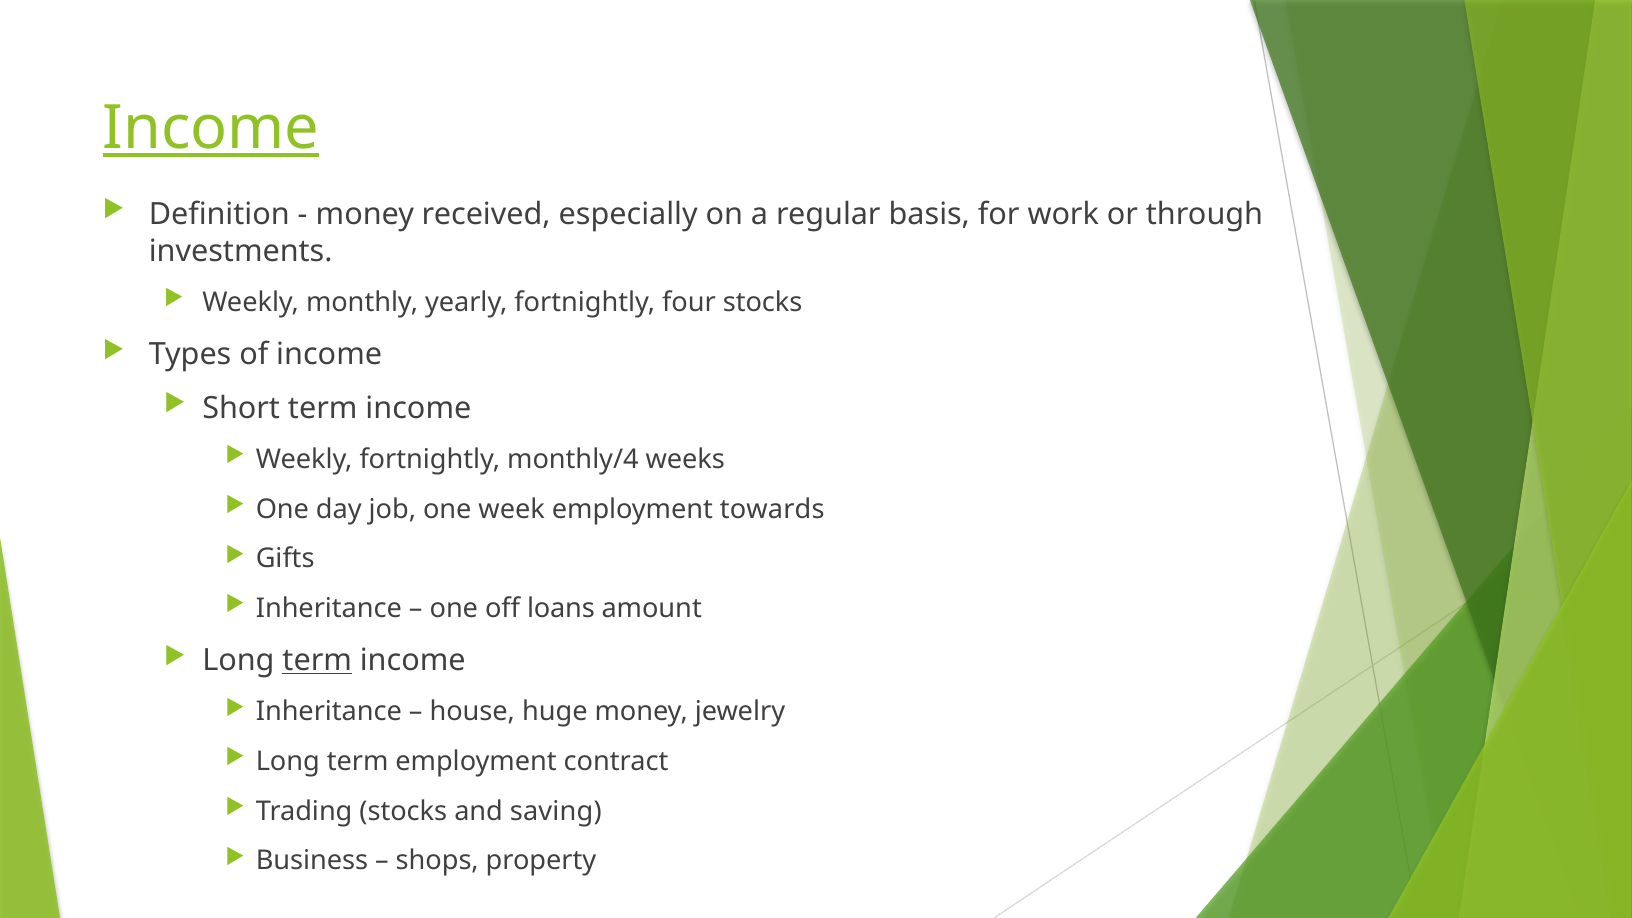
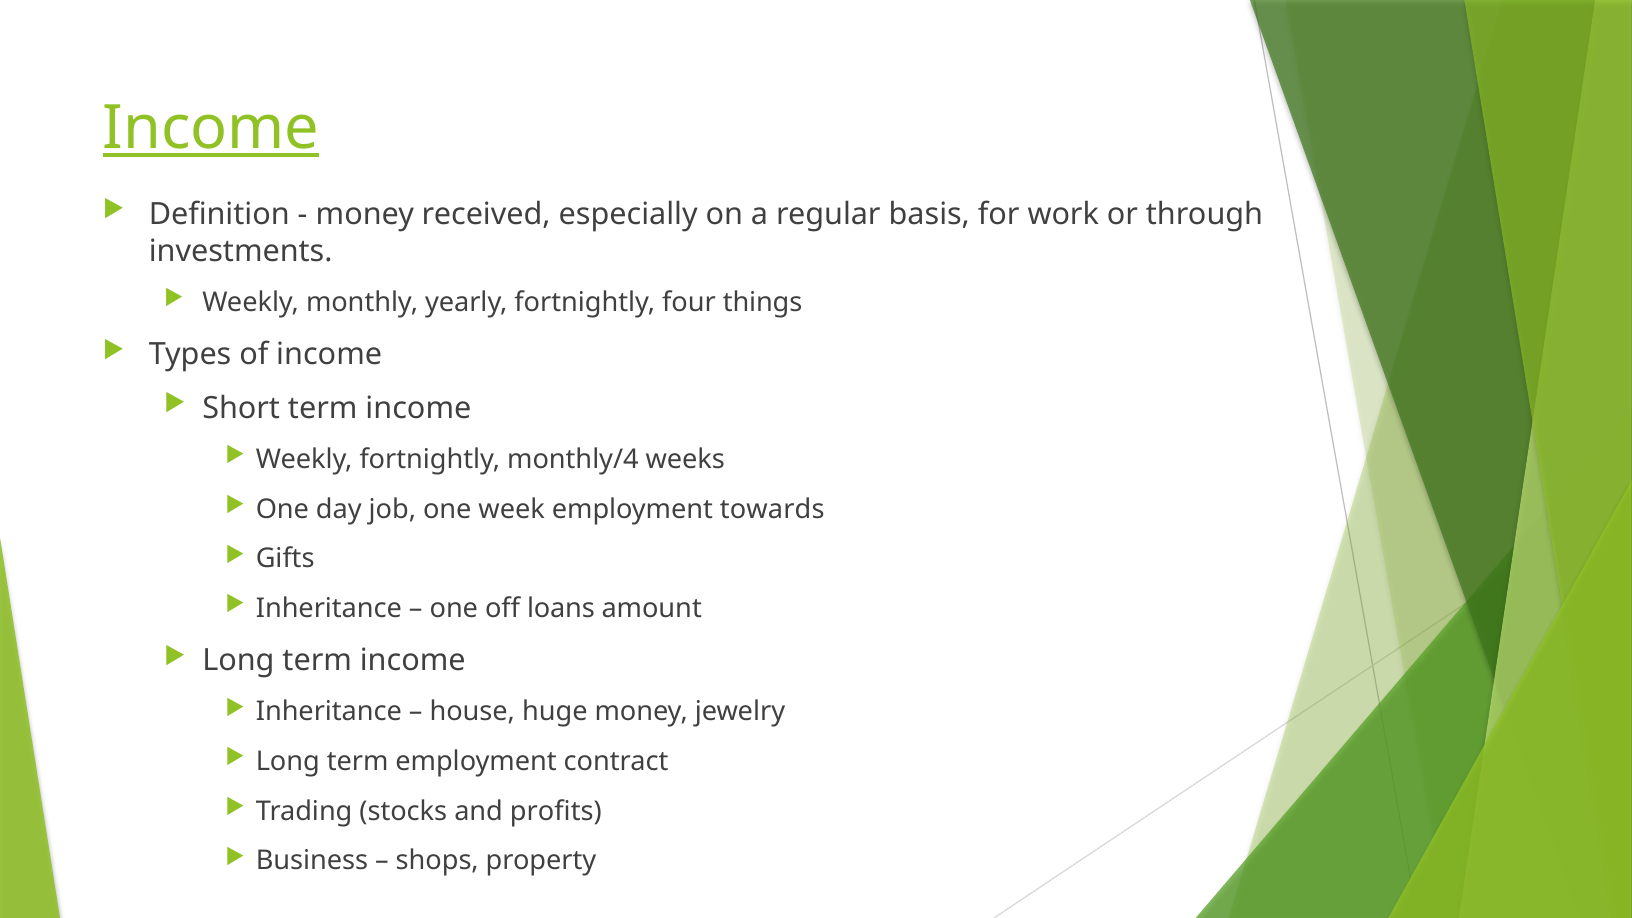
four stocks: stocks -> things
term at (317, 660) underline: present -> none
saving: saving -> profits
